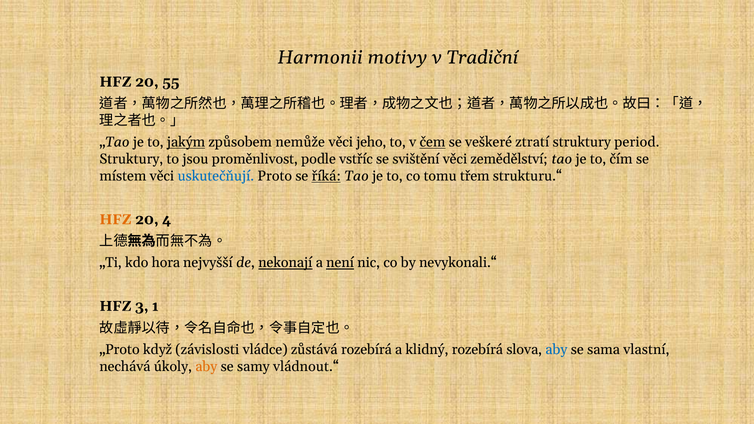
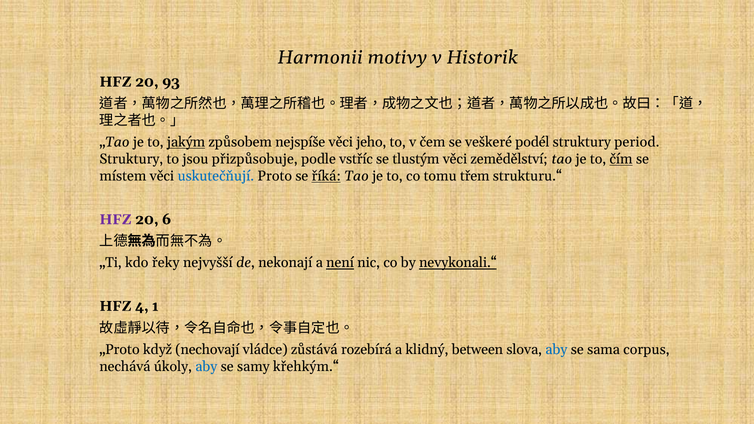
Tradiční: Tradiční -> Historik
55: 55 -> 93
nemůže: nemůže -> nejspíše
čem underline: present -> none
ztratí: ztratí -> podél
proměnlivost: proměnlivost -> přizpůsobuje
svištění: svištění -> tlustým
čím underline: none -> present
HFZ at (115, 220) colour: orange -> purple
4: 4 -> 6
hora: hora -> řeky
nekonají underline: present -> none
nevykonali.“ underline: none -> present
3: 3 -> 4
závislosti: závislosti -> nechovají
klidný rozebírá: rozebírá -> between
vlastní: vlastní -> corpus
aby at (206, 367) colour: orange -> blue
vládnout.“: vládnout.“ -> křehkým.“
